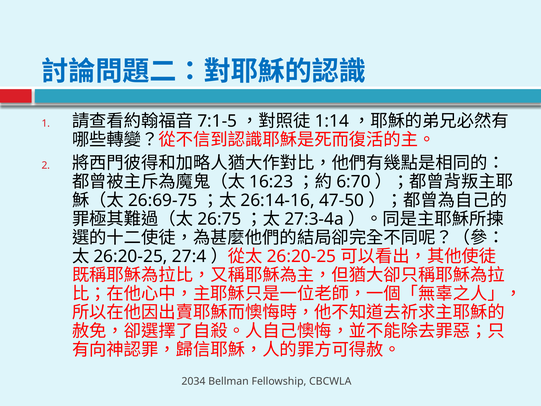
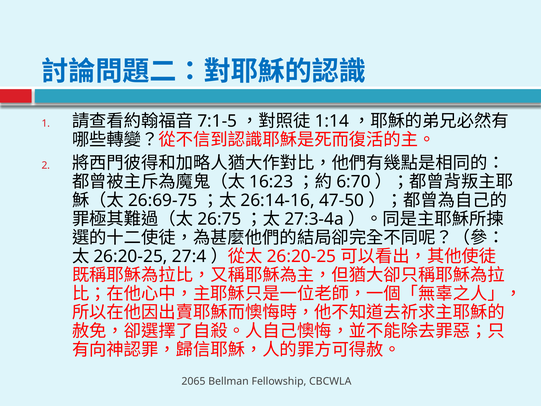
2034: 2034 -> 2065
